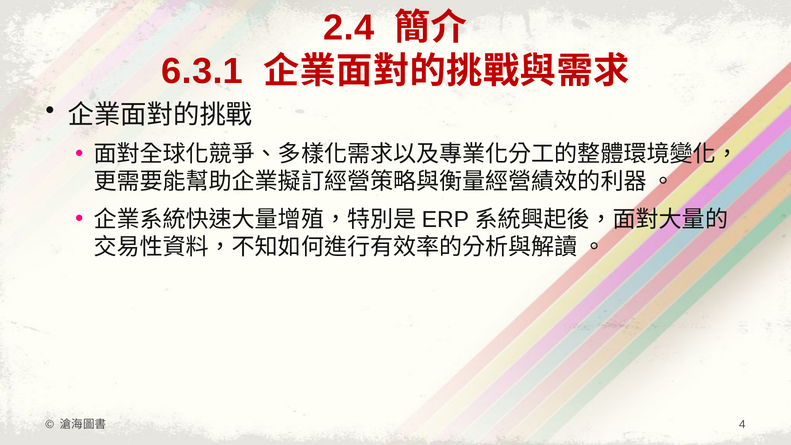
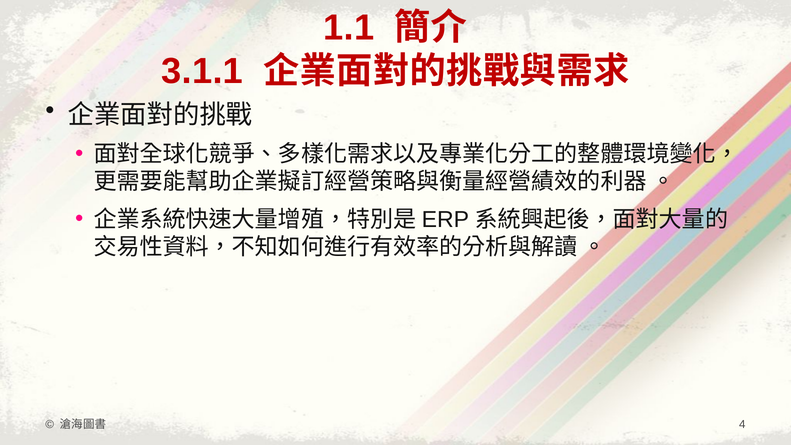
2.4: 2.4 -> 1.1
6.3.1: 6.3.1 -> 3.1.1
